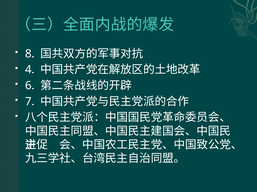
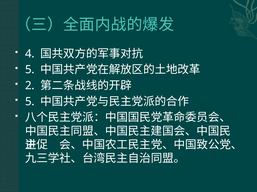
8: 8 -> 4
4 at (30, 70): 4 -> 5
6: 6 -> 2
7 at (30, 102): 7 -> 5
